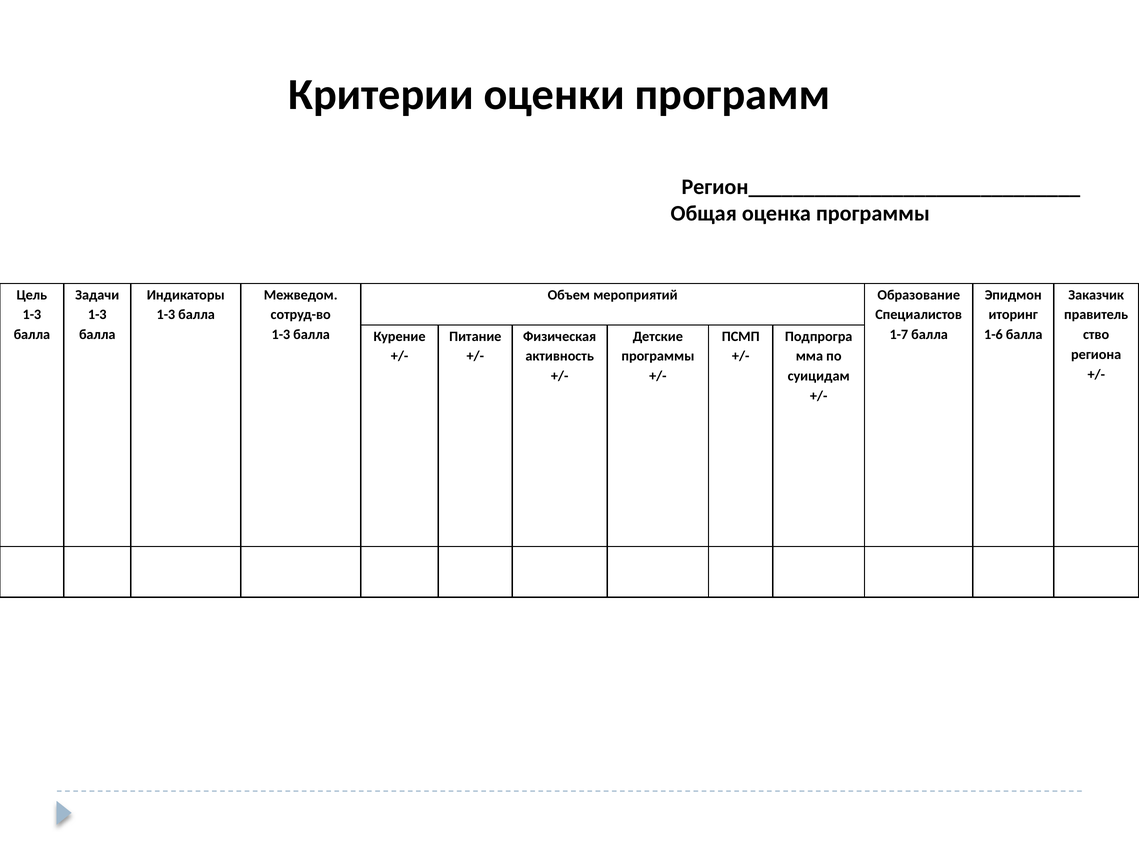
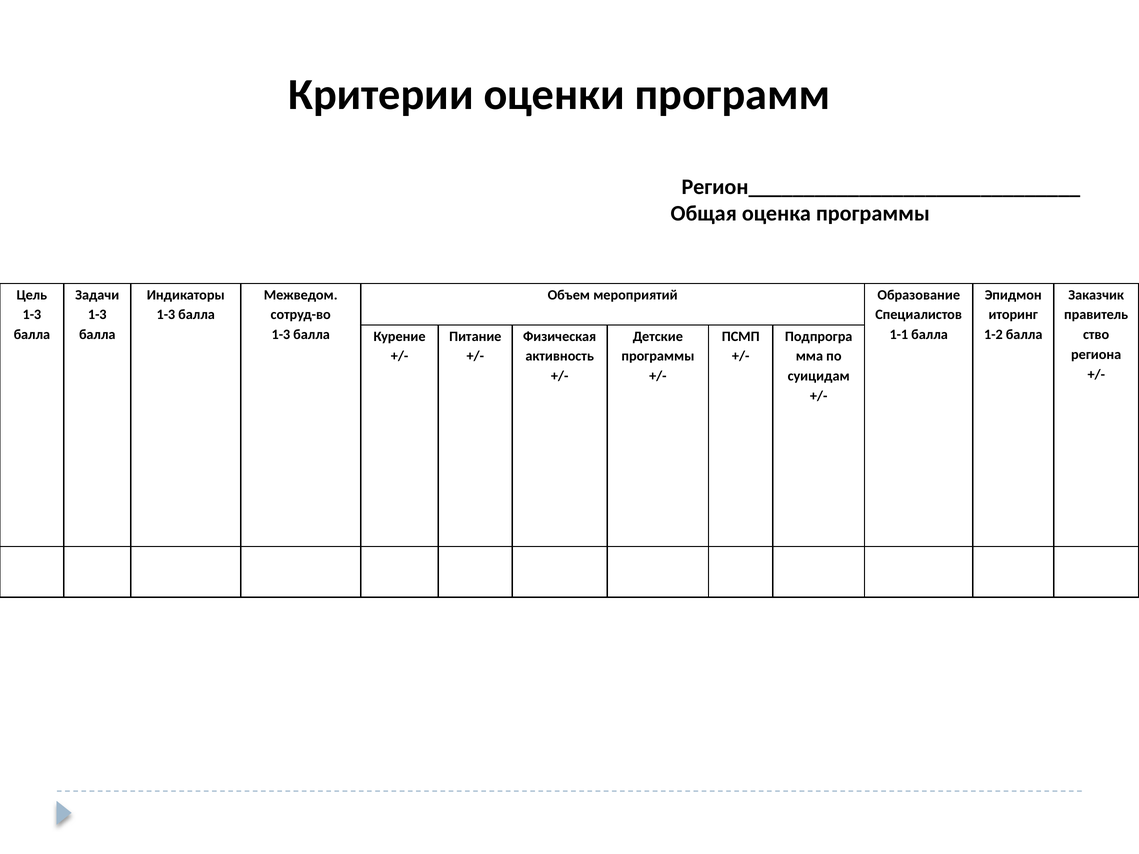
1-7: 1-7 -> 1-1
1-6: 1-6 -> 1-2
